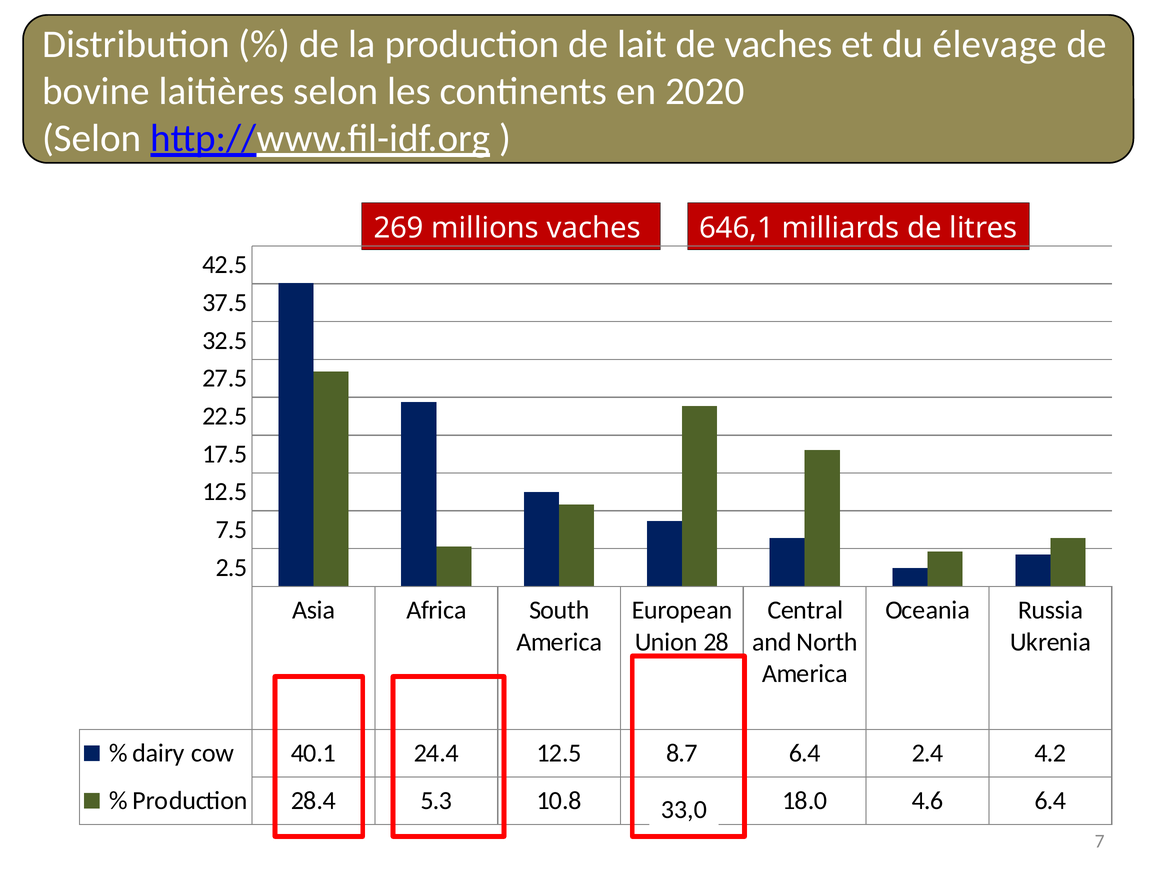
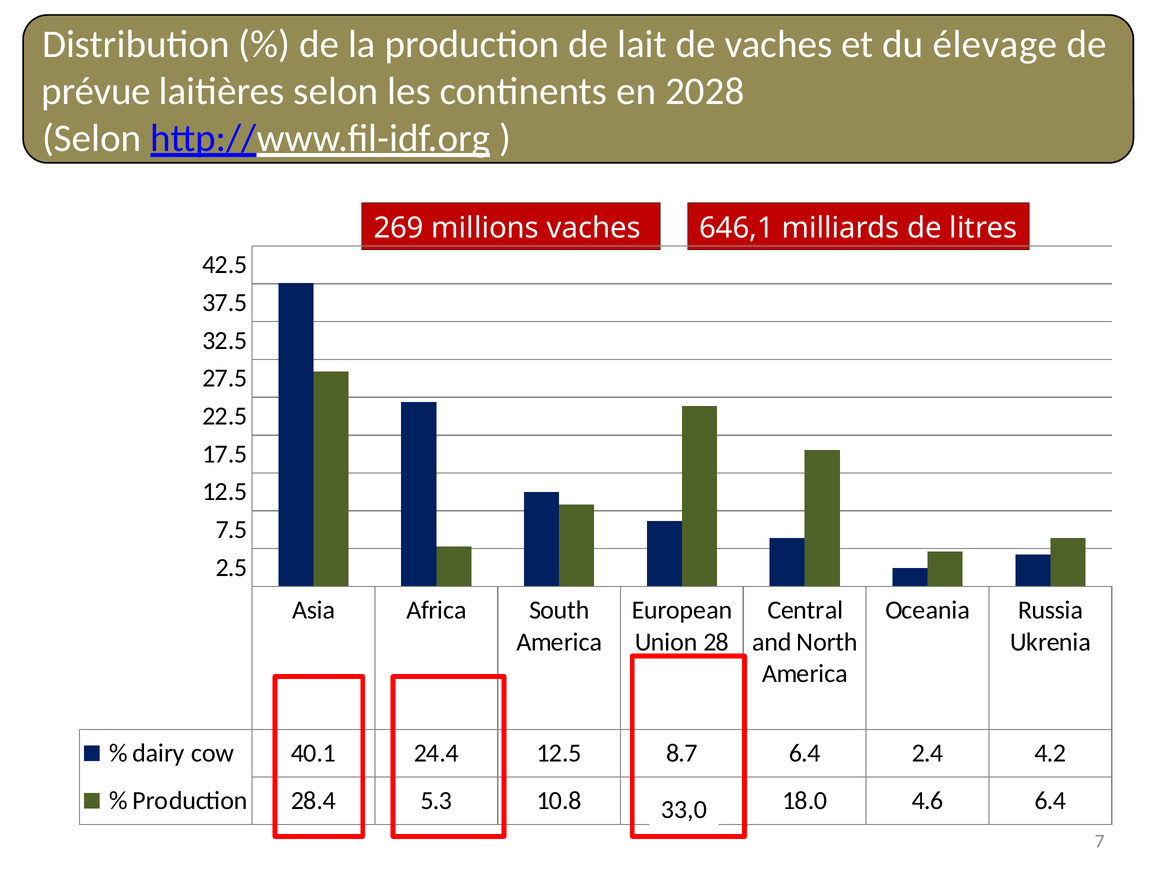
bovine: bovine -> prévue
2020: 2020 -> 2028
